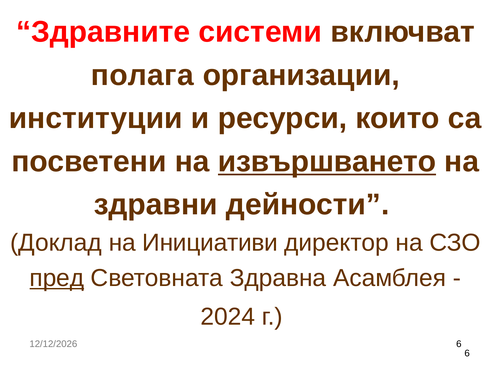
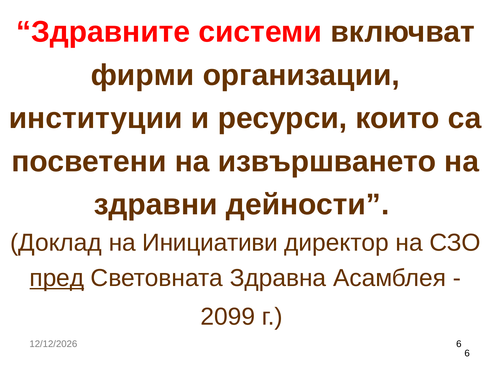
полага: полага -> фирми
извършването underline: present -> none
2024: 2024 -> 2099
